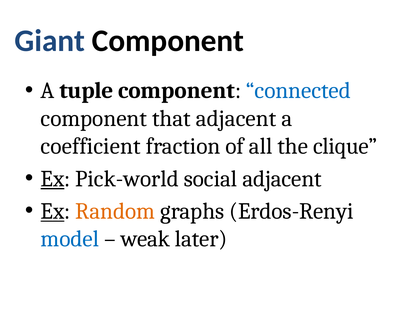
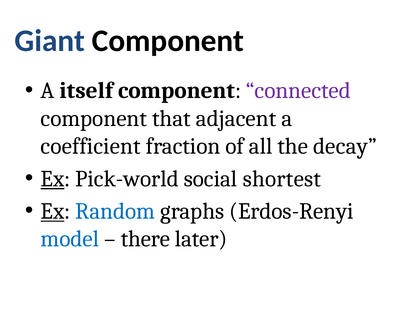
tuple: tuple -> itself
connected colour: blue -> purple
clique: clique -> decay
social adjacent: adjacent -> shortest
Random colour: orange -> blue
weak: weak -> there
